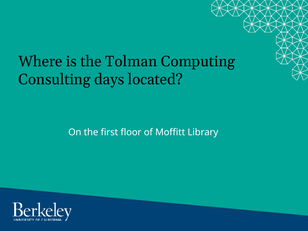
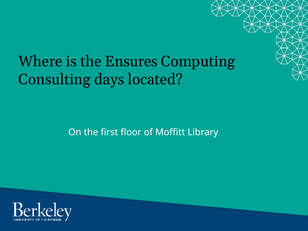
Tolman: Tolman -> Ensures
